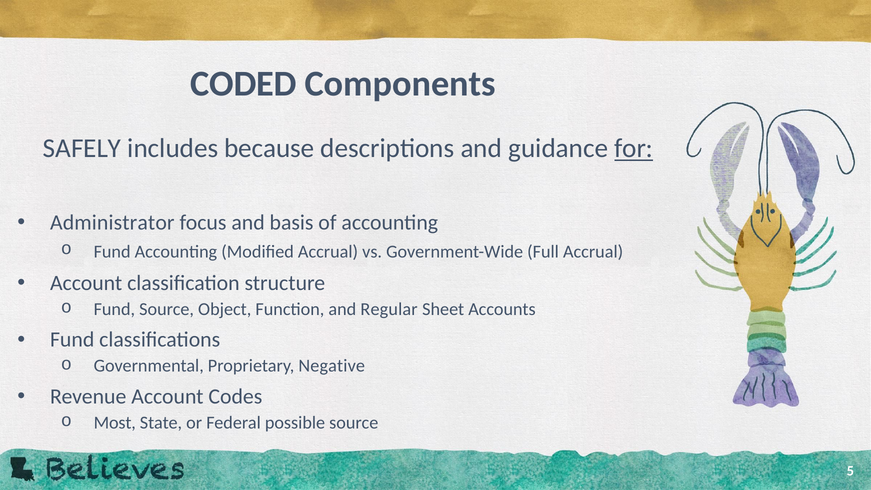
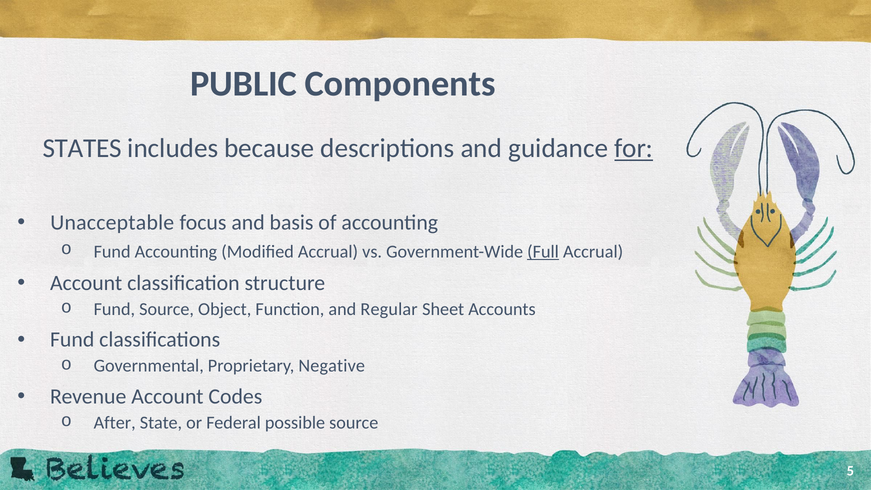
CODED: CODED -> PUBLIC
SAFELY: SAFELY -> STATES
Administrator: Administrator -> Unacceptable
Full underline: none -> present
Most: Most -> After
